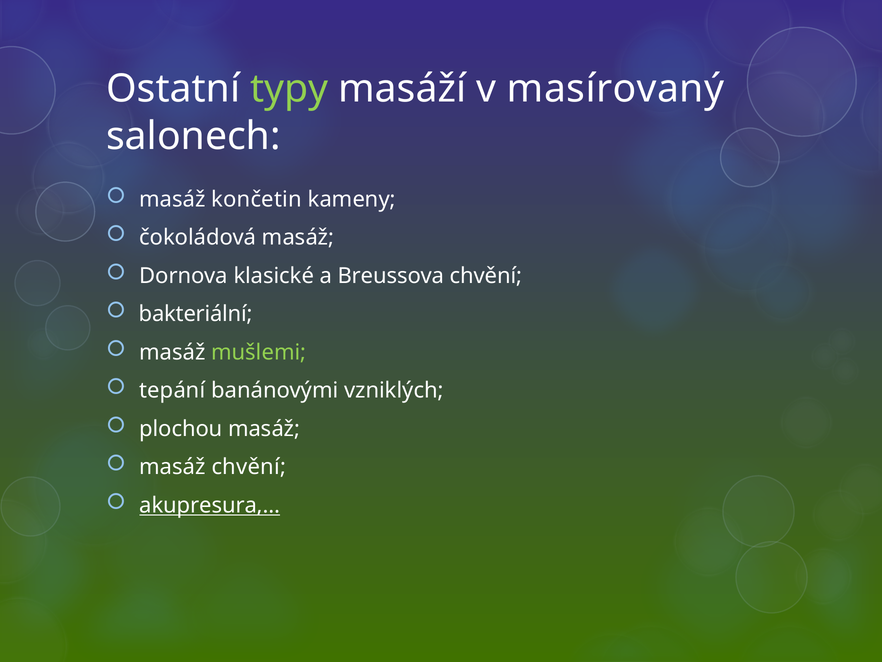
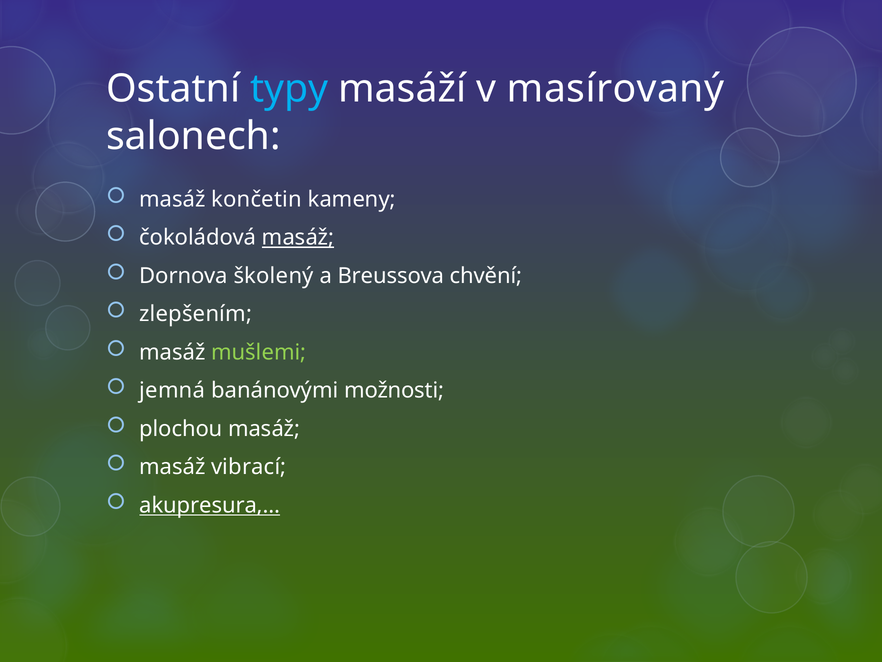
typy colour: light green -> light blue
masáž at (298, 237) underline: none -> present
klasické: klasické -> školený
bakteriální: bakteriální -> zlepšením
tepání: tepání -> jemná
vzniklých: vzniklých -> možnosti
masáž chvění: chvění -> vibrací
